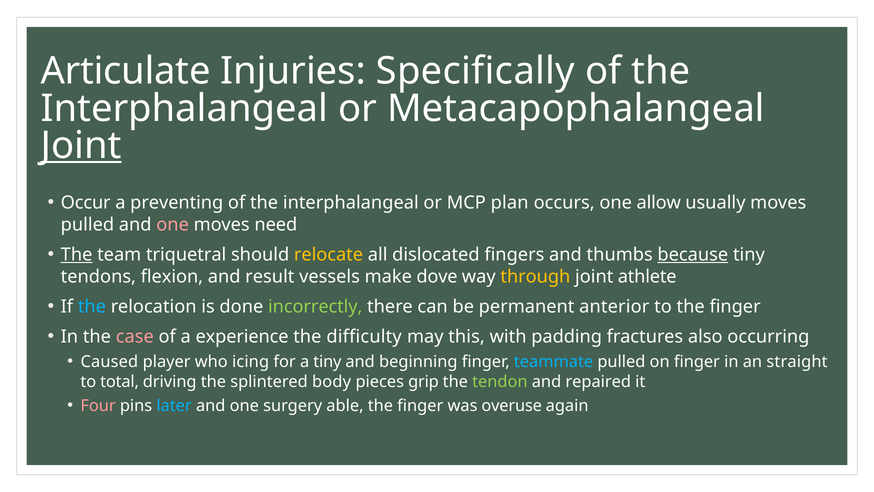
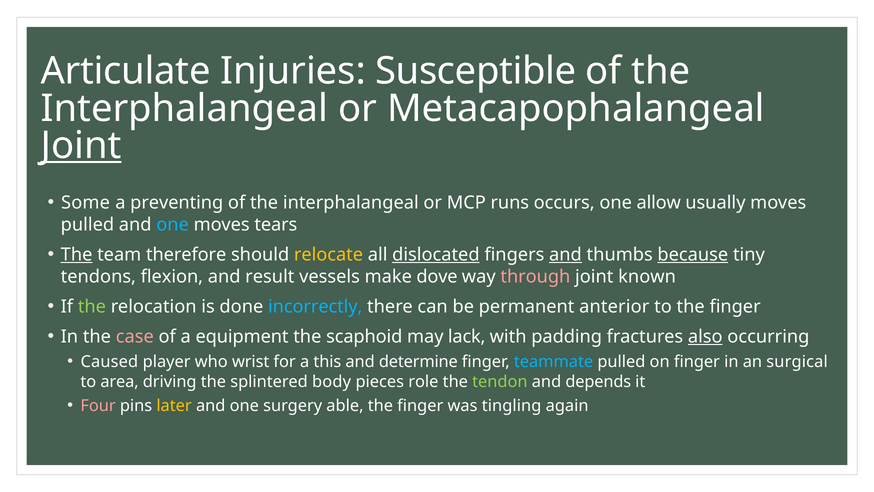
Specifically: Specifically -> Susceptible
Occur: Occur -> Some
plan: plan -> runs
one at (173, 224) colour: pink -> light blue
need: need -> tears
triquetral: triquetral -> therefore
dislocated underline: none -> present
and at (565, 254) underline: none -> present
through colour: yellow -> pink
athlete: athlete -> known
the at (92, 306) colour: light blue -> light green
incorrectly colour: light green -> light blue
experience: experience -> equipment
difficulty: difficulty -> scaphoid
this: this -> lack
also underline: none -> present
icing: icing -> wrist
a tiny: tiny -> this
beginning: beginning -> determine
straight: straight -> surgical
total: total -> area
grip: grip -> role
repaired: repaired -> depends
later colour: light blue -> yellow
overuse: overuse -> tingling
